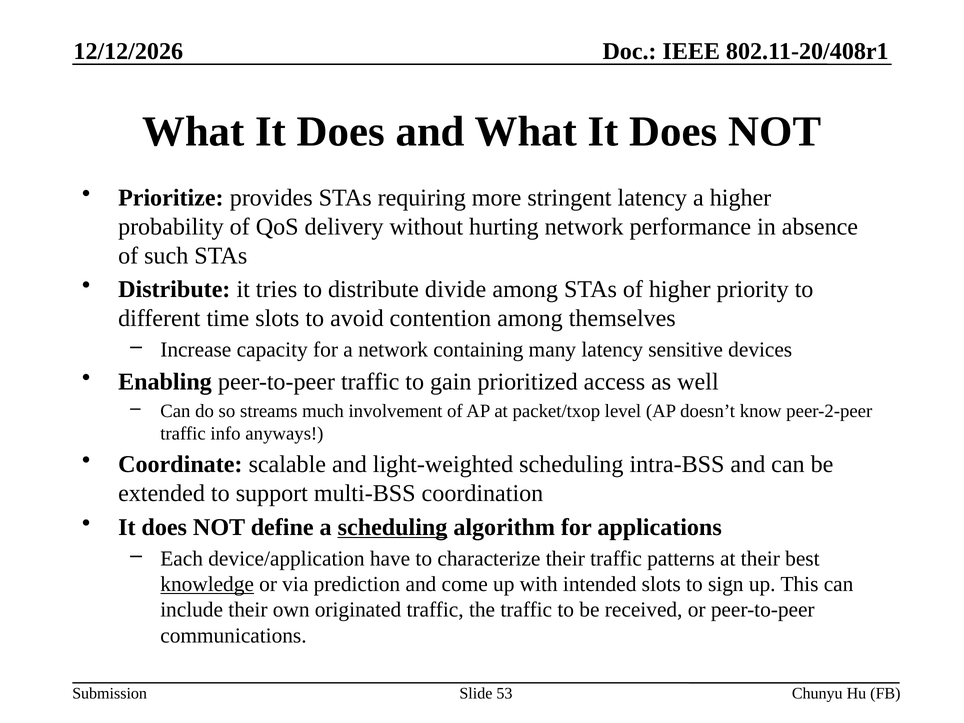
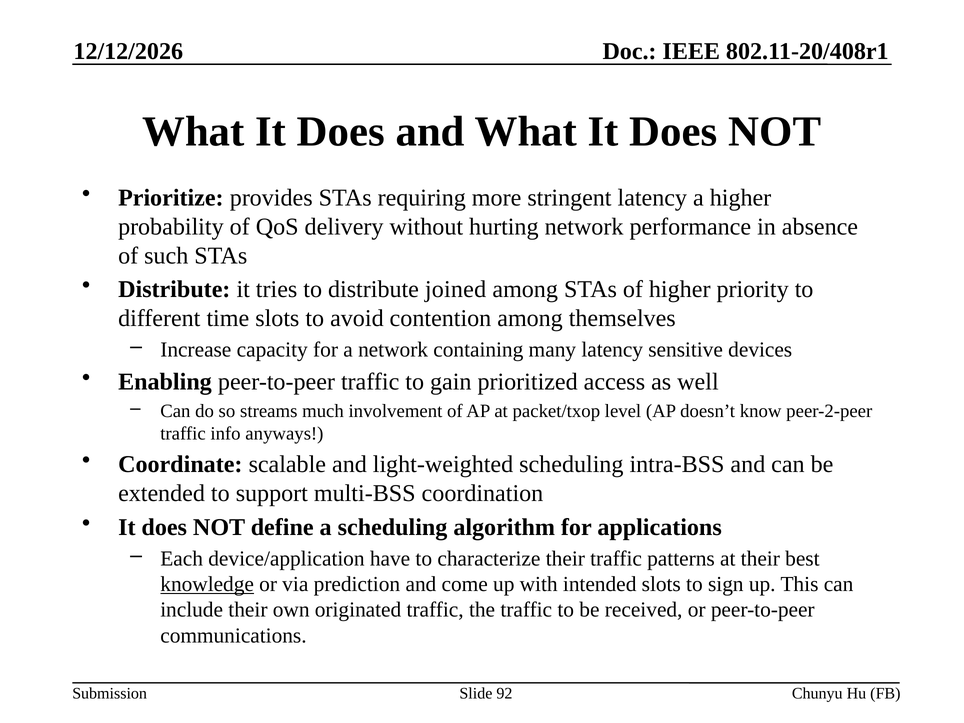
divide: divide -> joined
scheduling at (393, 527) underline: present -> none
53: 53 -> 92
